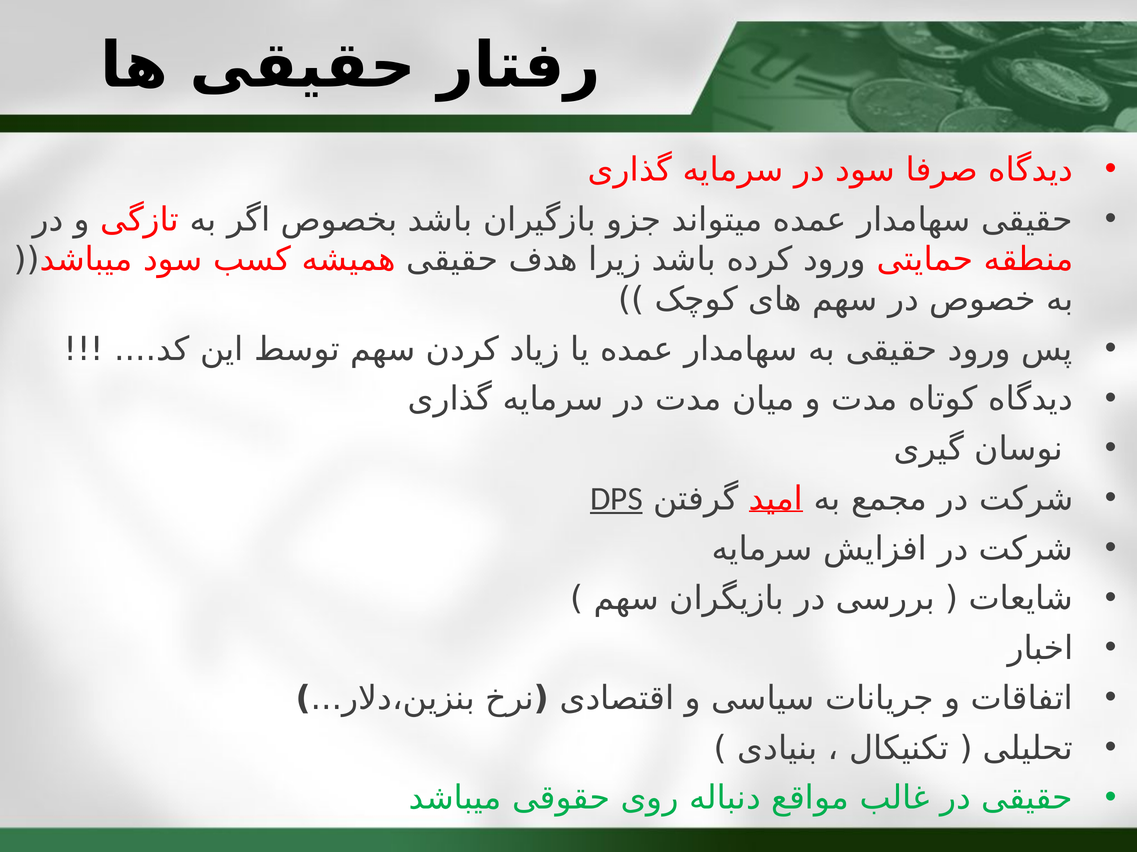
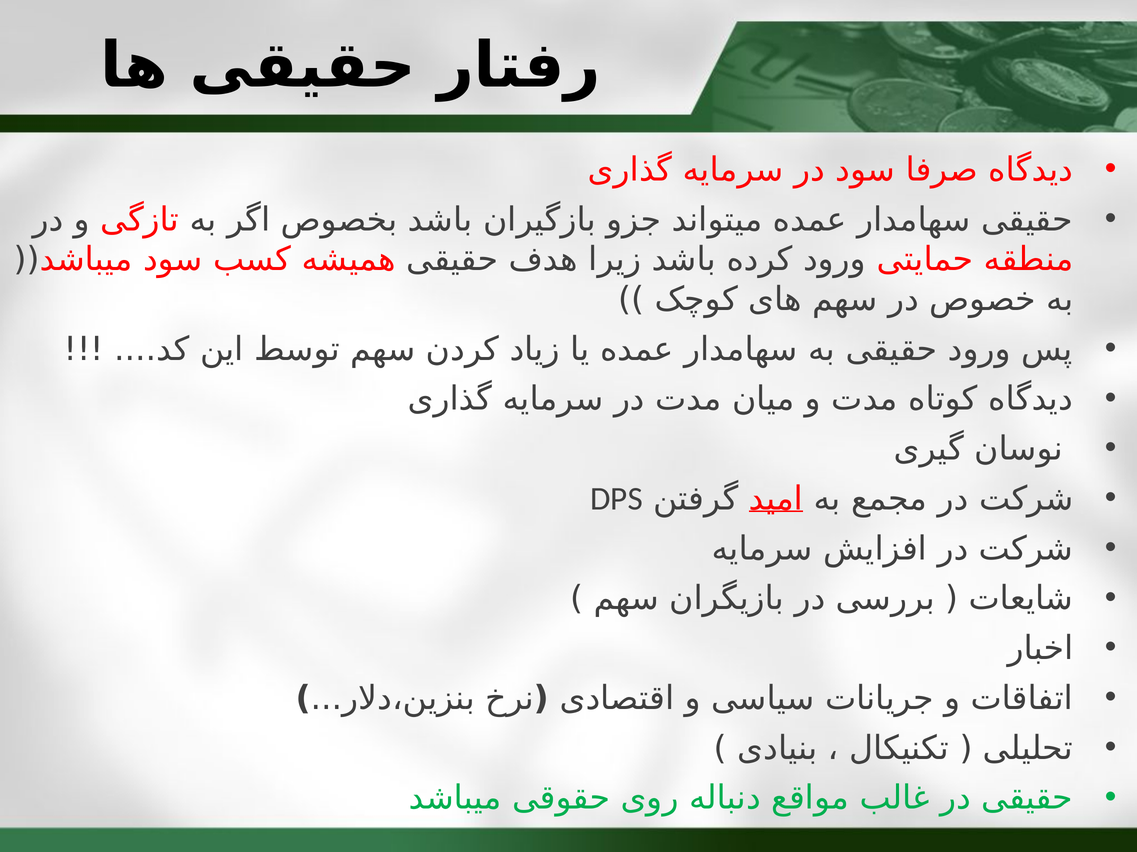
DPS underline: present -> none
